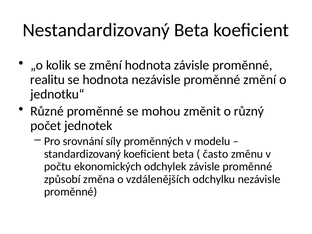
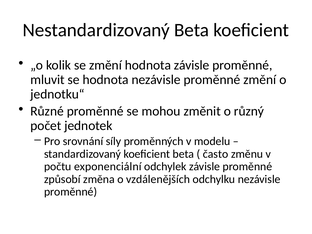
realitu: realitu -> mluvit
ekonomických: ekonomických -> exponenciální
